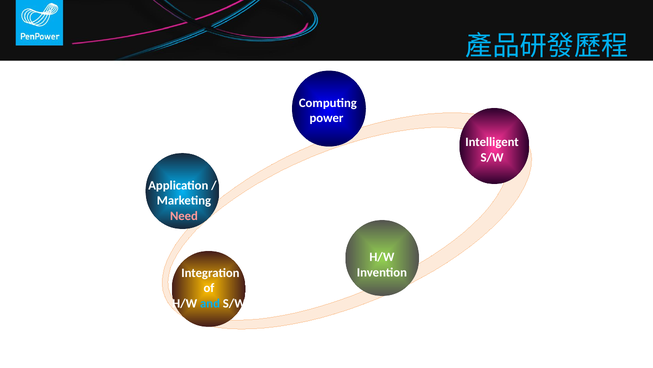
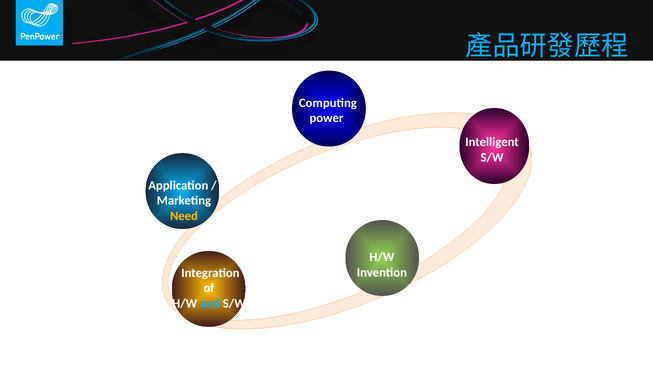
Need colour: pink -> yellow
